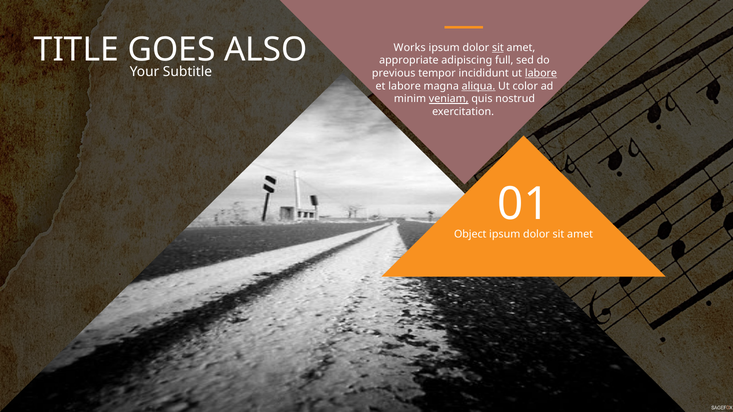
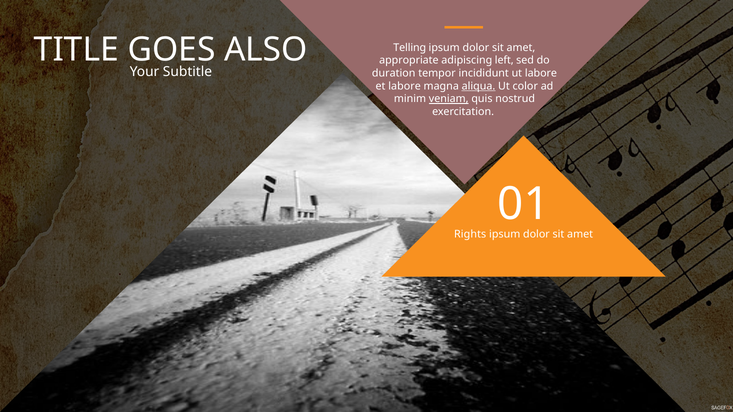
Works: Works -> Telling
sit at (498, 48) underline: present -> none
full: full -> left
previous: previous -> duration
labore at (541, 73) underline: present -> none
Object: Object -> Rights
